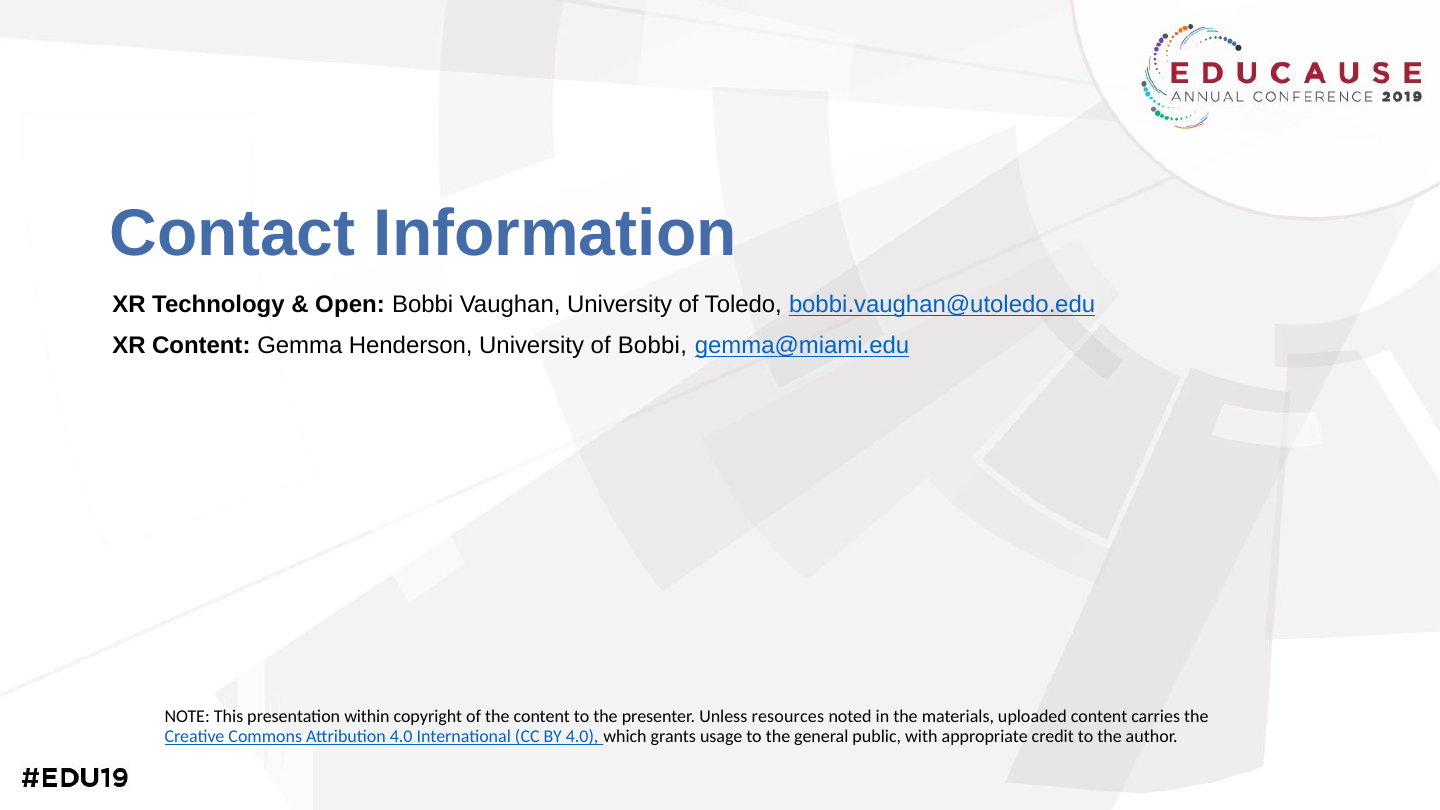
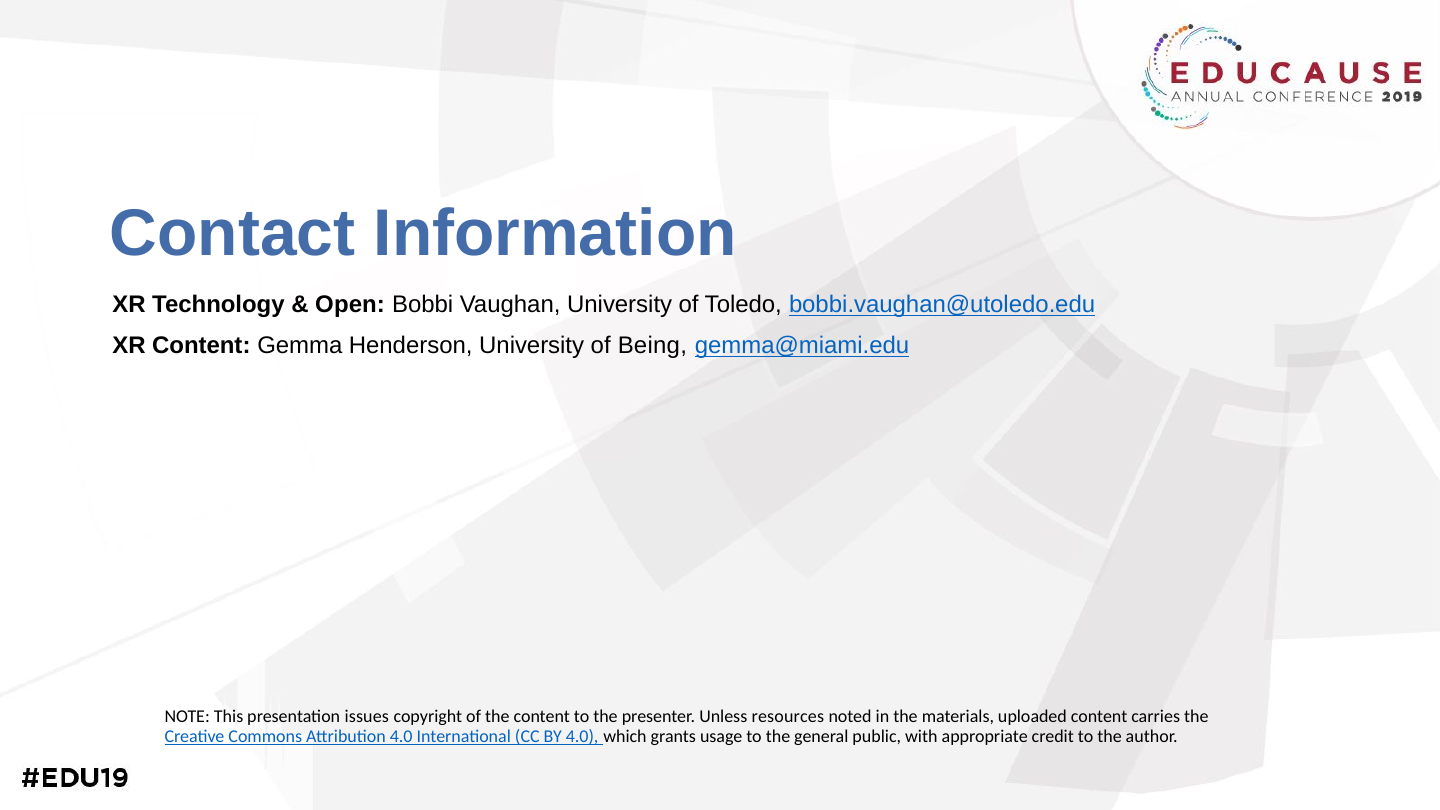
of Bobbi: Bobbi -> Being
within: within -> issues
